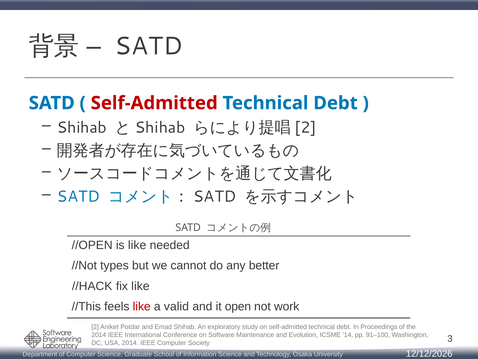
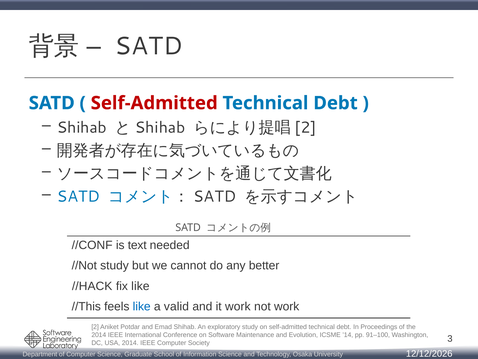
//OPEN: //OPEN -> //CONF
is like: like -> text
//Not types: types -> study
like at (142, 306) colour: red -> blue
it open: open -> work
